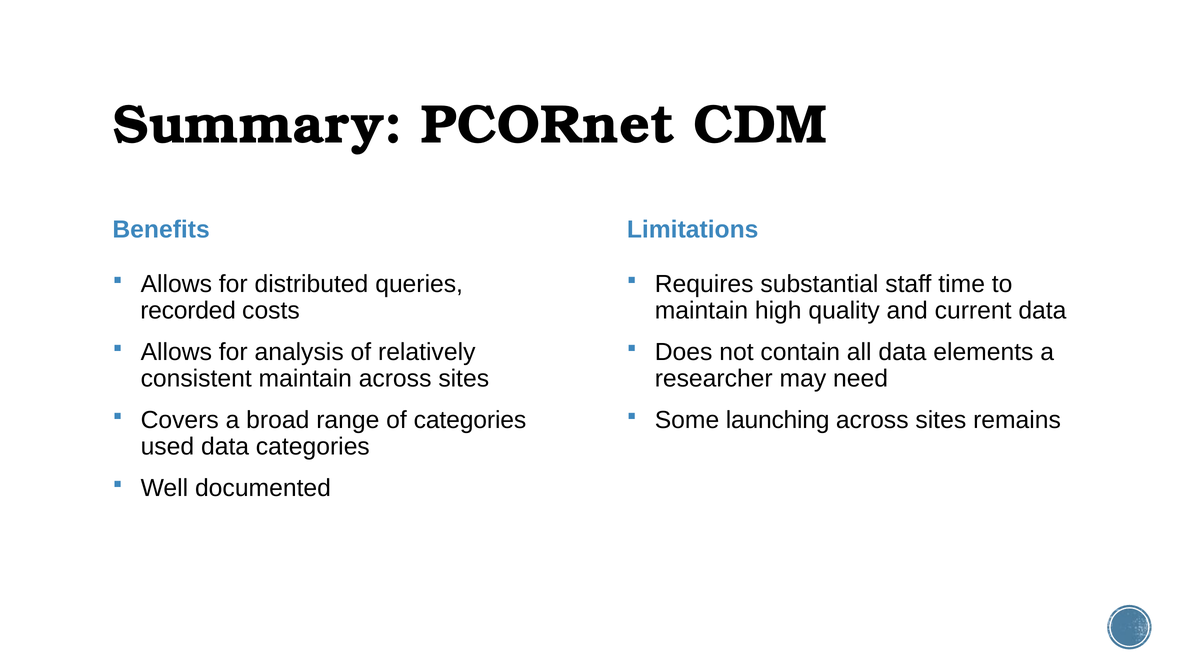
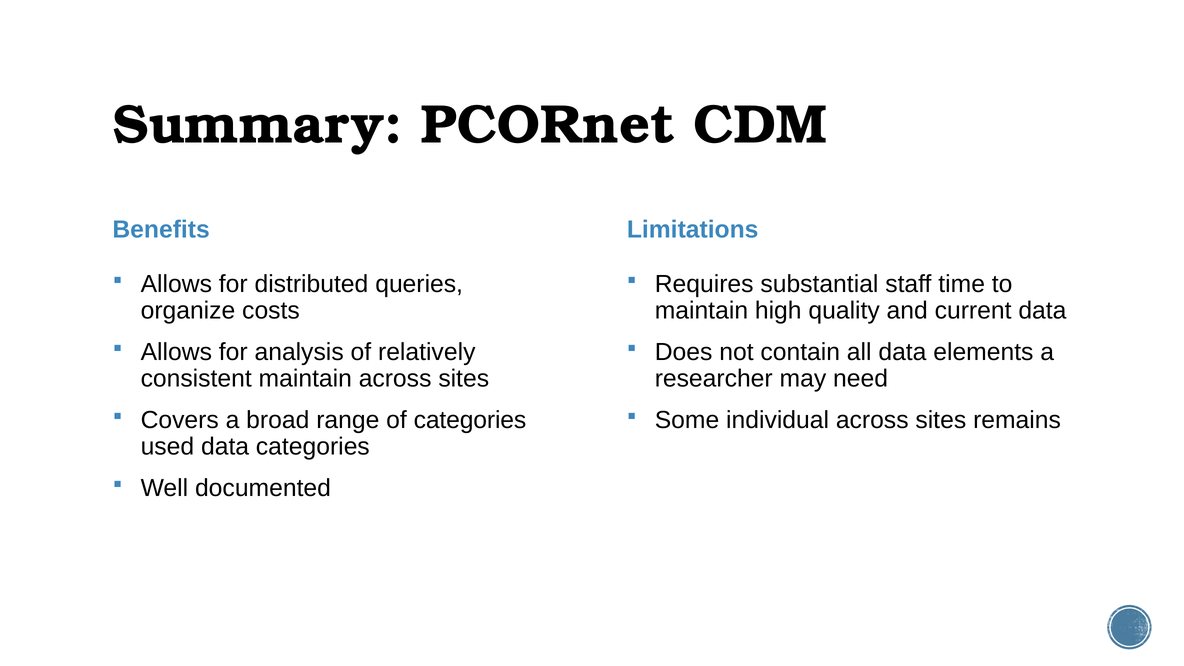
recorded: recorded -> organize
launching: launching -> individual
